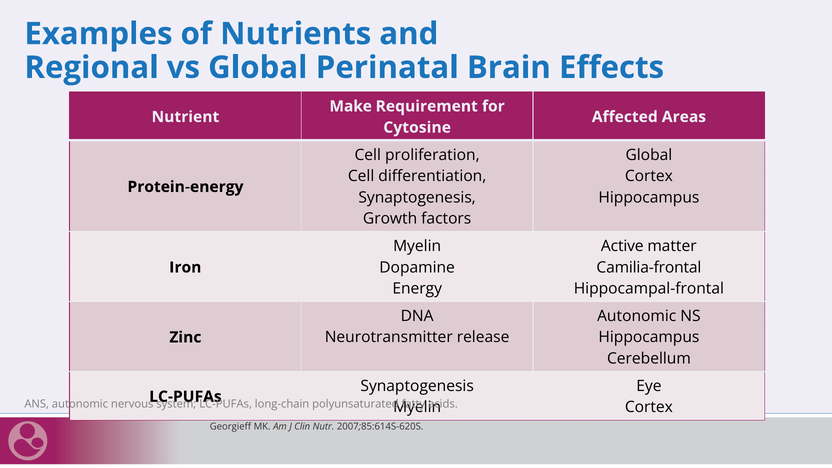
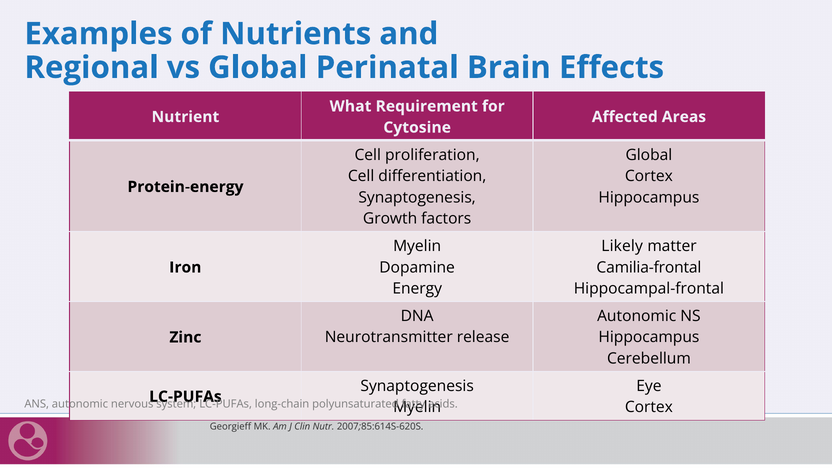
Make: Make -> What
Active: Active -> Likely
